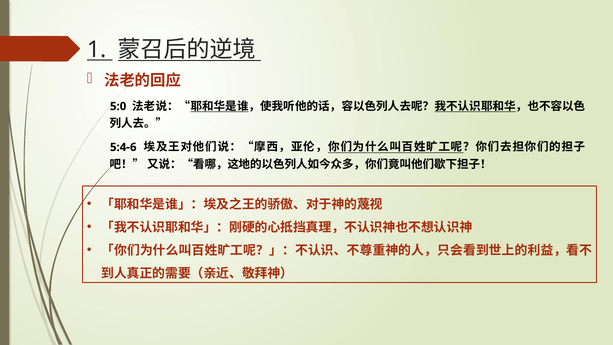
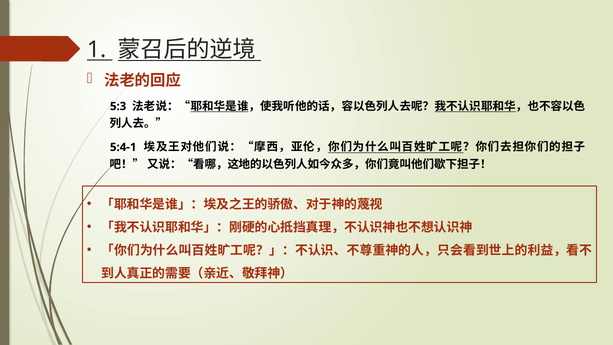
5:0: 5:0 -> 5:3
5:4-6: 5:4-6 -> 5:4-1
